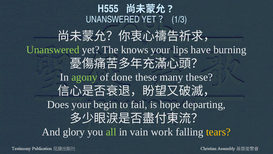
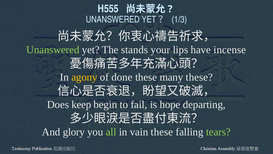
knows: knows -> stands
burning: burning -> incense
agony colour: light green -> yellow
Does your: your -> keep
vain work: work -> these
tears colour: yellow -> light green
